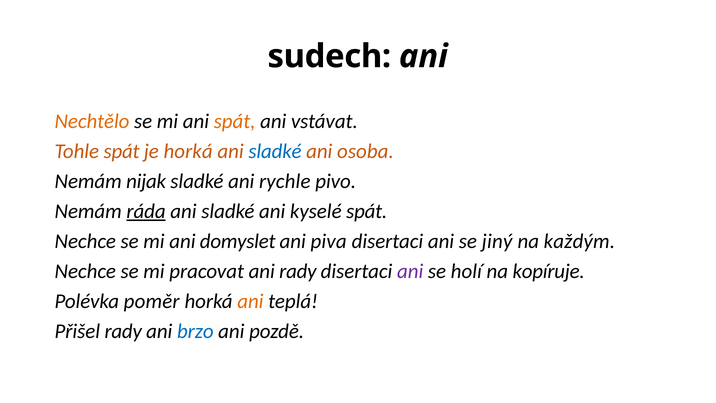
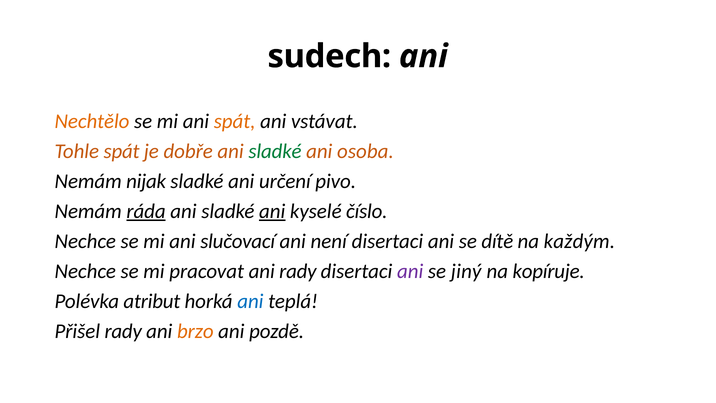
je horká: horká -> dobře
sladké at (275, 151) colour: blue -> green
rychle: rychle -> určení
ani at (272, 211) underline: none -> present
kyselé spát: spát -> číslo
domyslet: domyslet -> slučovací
piva: piva -> není
jiný: jiný -> dítě
holí: holí -> jiný
poměr: poměr -> atribut
ani at (250, 301) colour: orange -> blue
brzo colour: blue -> orange
